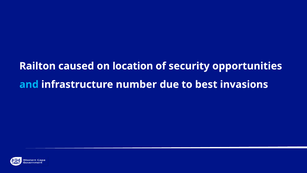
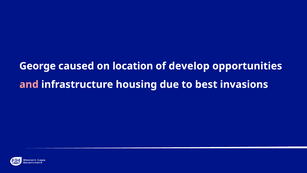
Railton: Railton -> George
security: security -> develop
and colour: light blue -> pink
number: number -> housing
